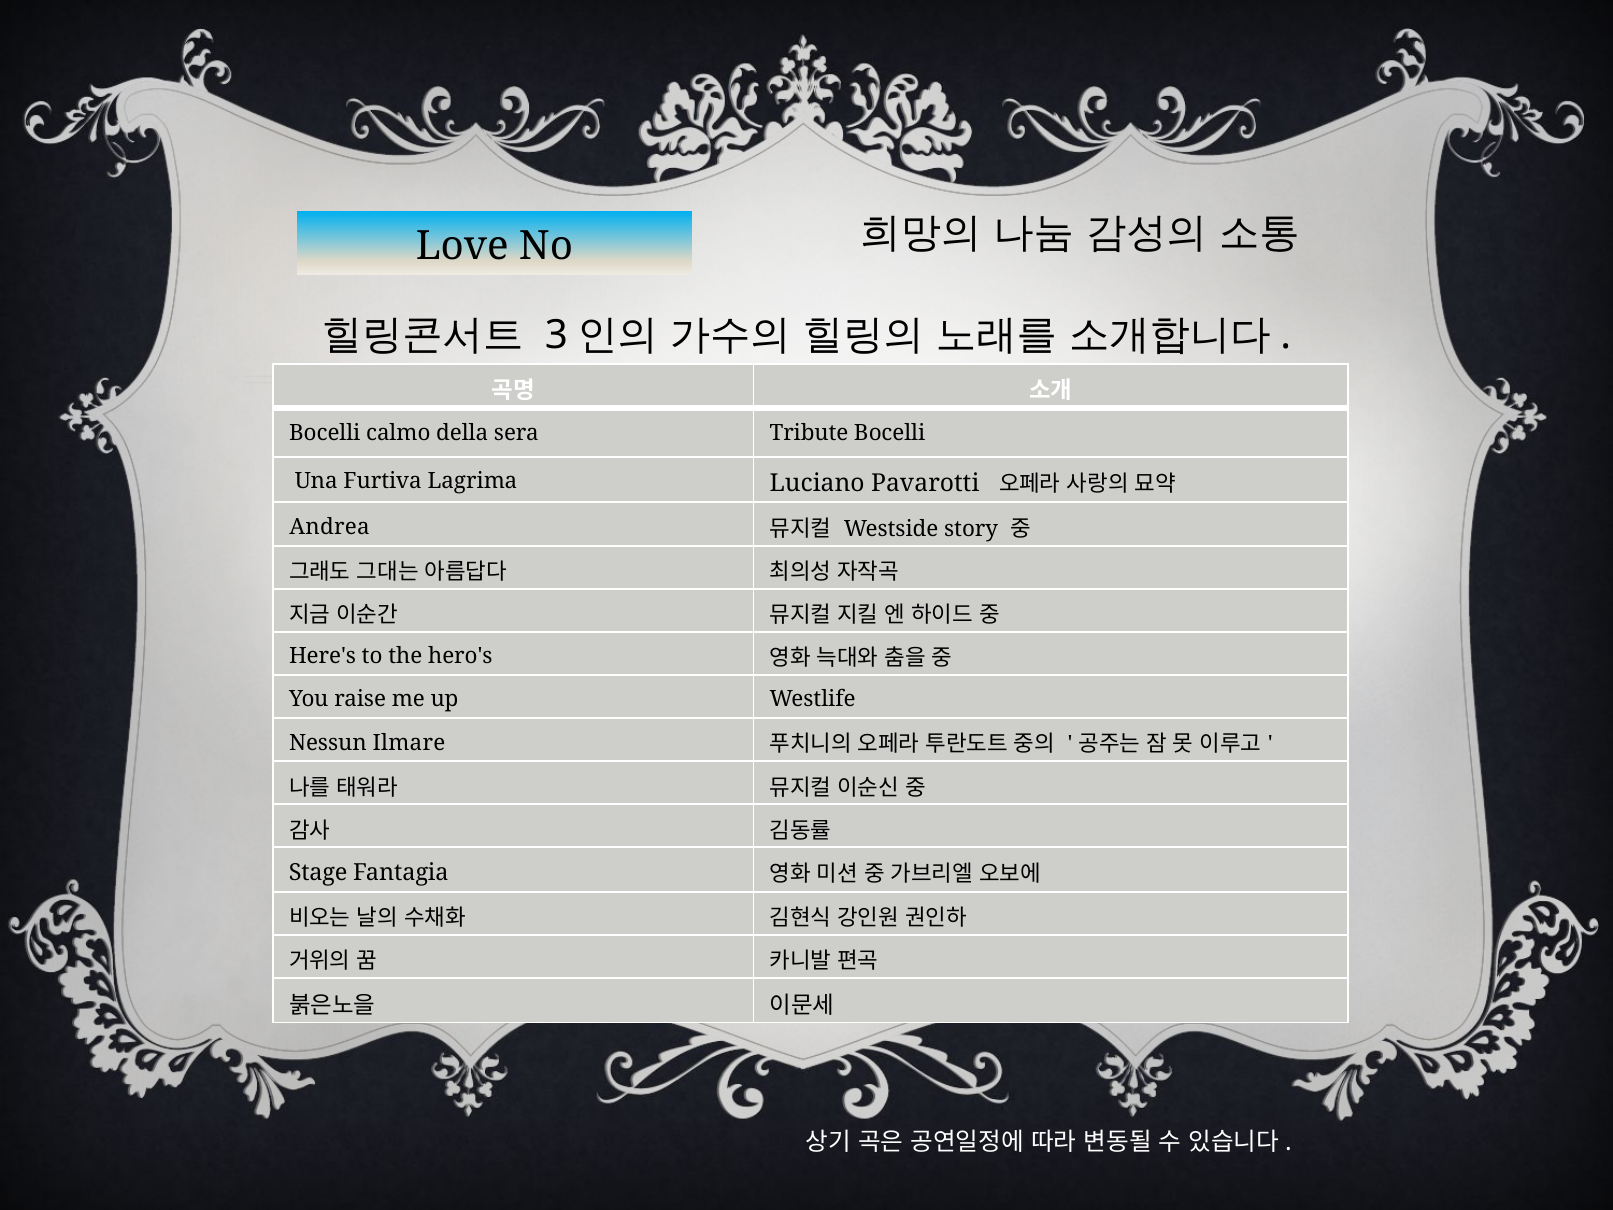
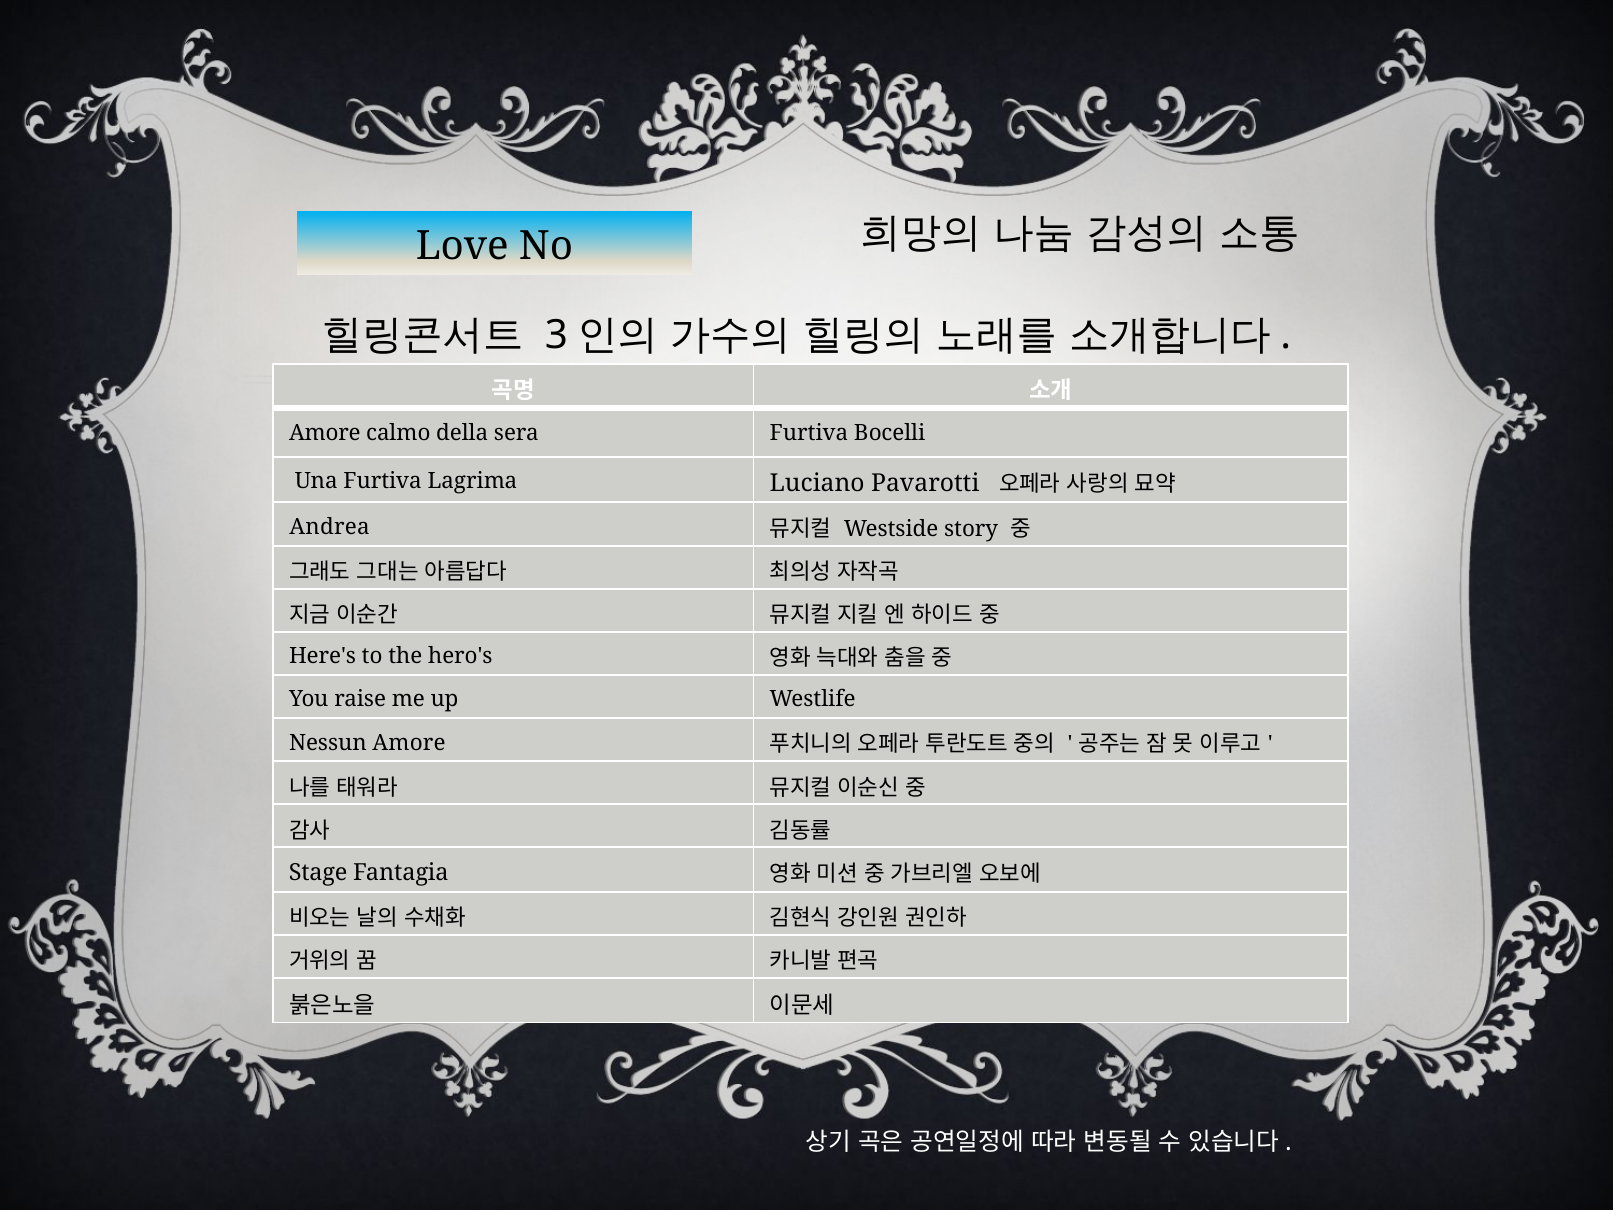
Bocelli at (325, 433): Bocelli -> Amore
sera Tribute: Tribute -> Furtiva
Nessun Ilmare: Ilmare -> Amore
